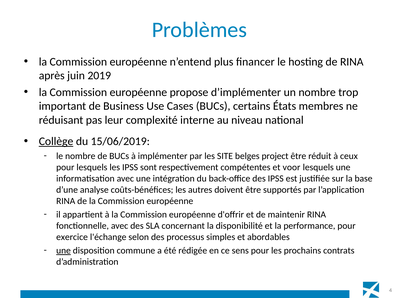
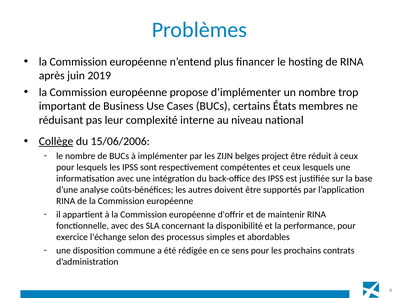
15/06/2019: 15/06/2019 -> 15/06/2006
SITE: SITE -> ZIJN
et voor: voor -> ceux
une at (63, 251) underline: present -> none
